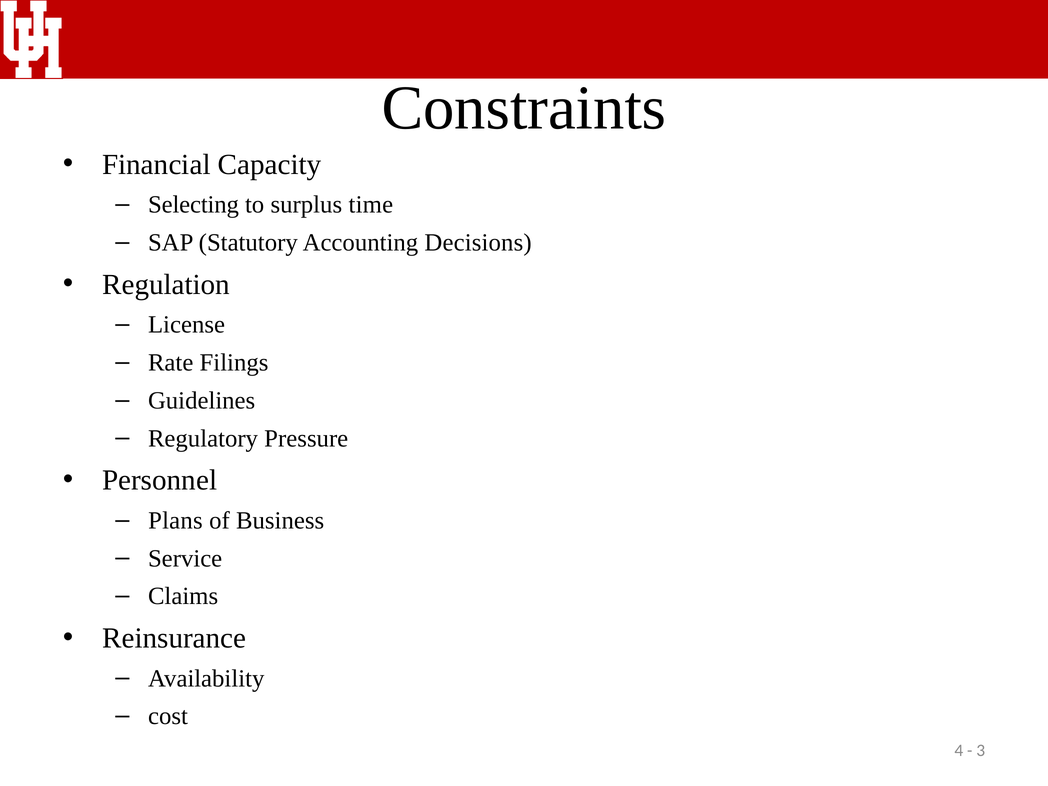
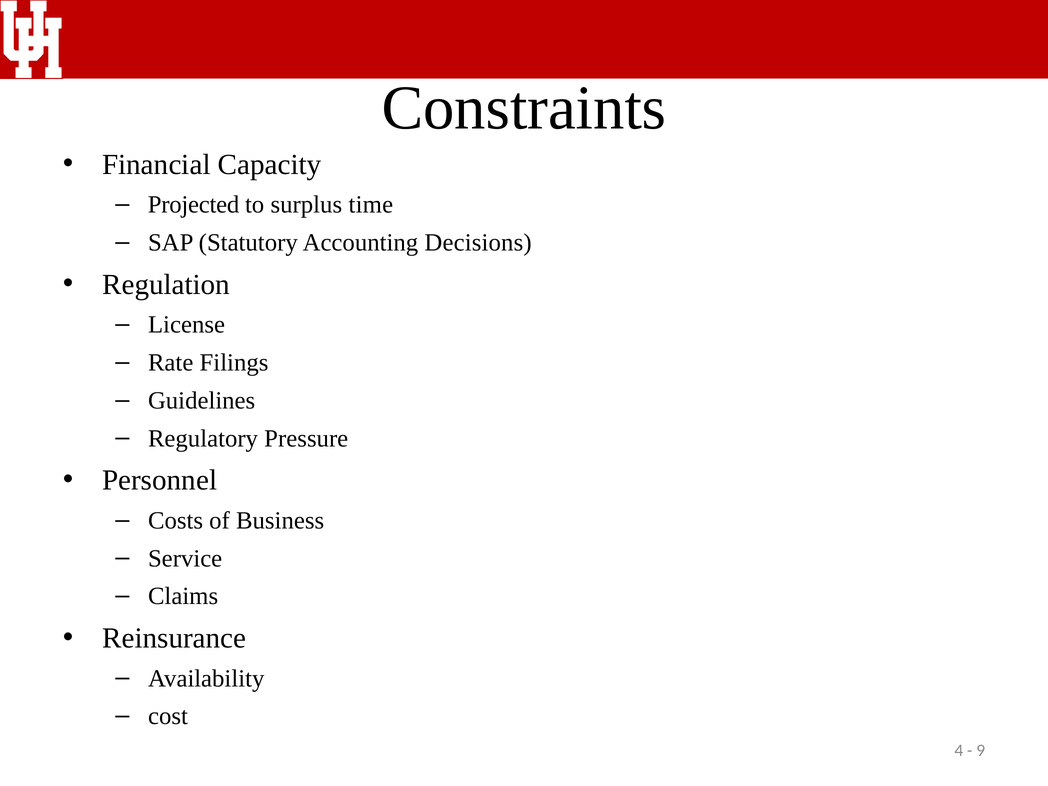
Selecting: Selecting -> Projected
Plans: Plans -> Costs
3: 3 -> 9
